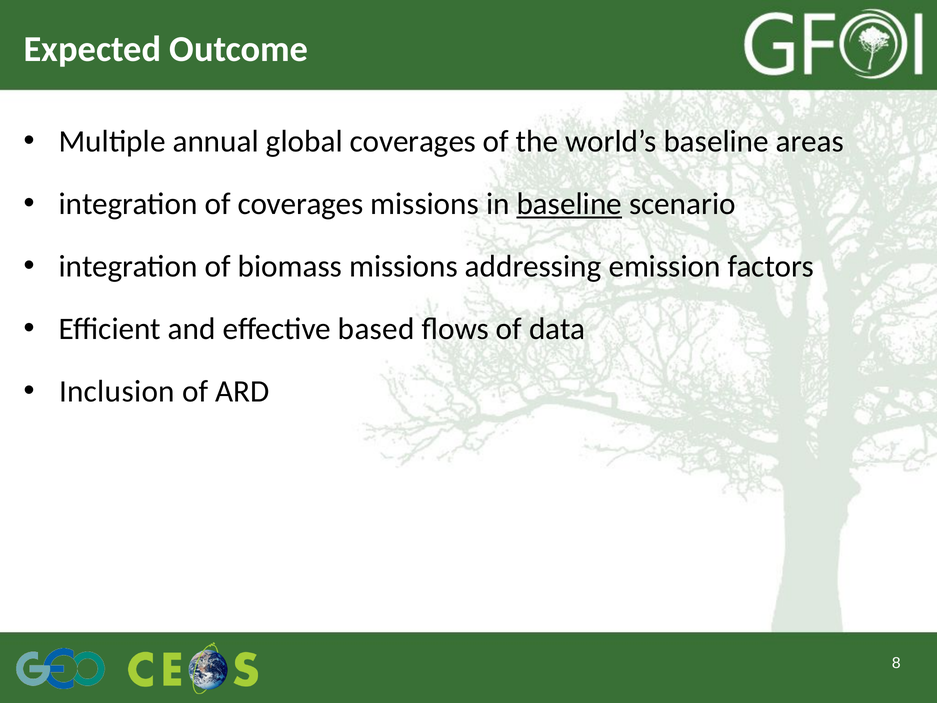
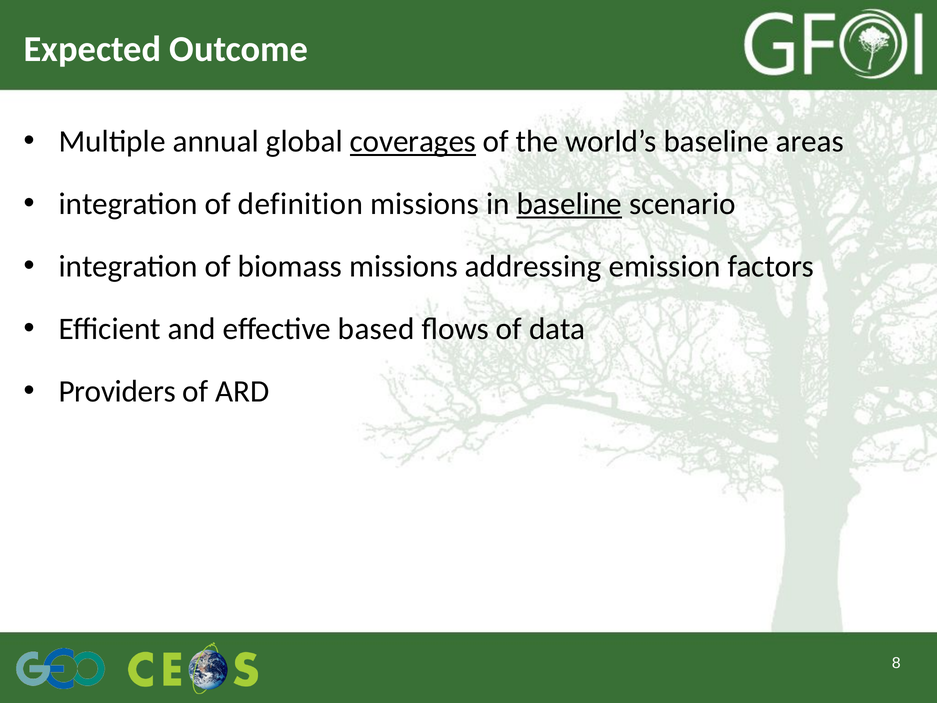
coverages at (413, 142) underline: none -> present
of coverages: coverages -> definition
Inclusion: Inclusion -> Providers
